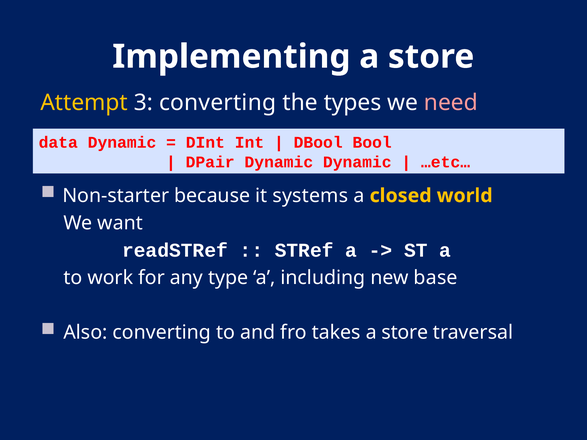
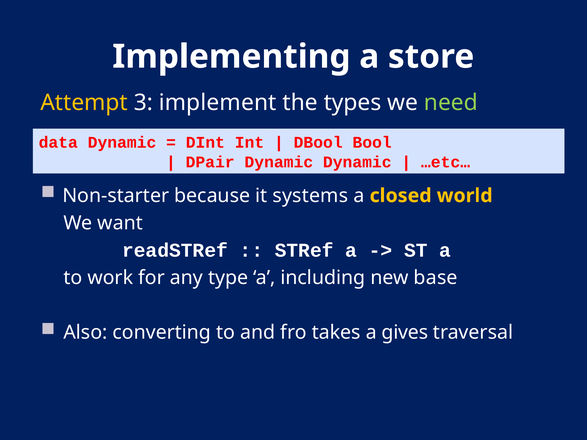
3 converting: converting -> implement
need colour: pink -> light green
takes a store: store -> gives
